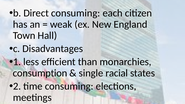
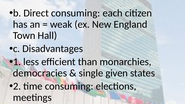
consumption: consumption -> democracies
racial: racial -> given
